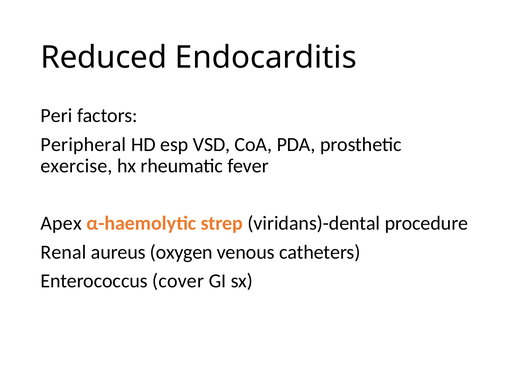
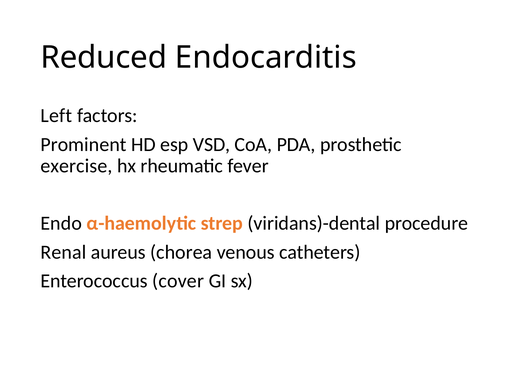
Peri: Peri -> Left
Peripheral: Peripheral -> Prominent
Apex: Apex -> Endo
oxygen: oxygen -> chorea
